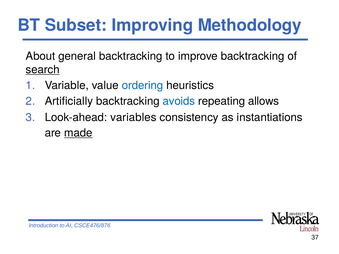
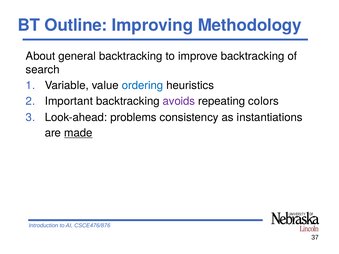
Subset: Subset -> Outline
search underline: present -> none
Artificially: Artificially -> Important
avoids colour: blue -> purple
allows: allows -> colors
variables: variables -> problems
